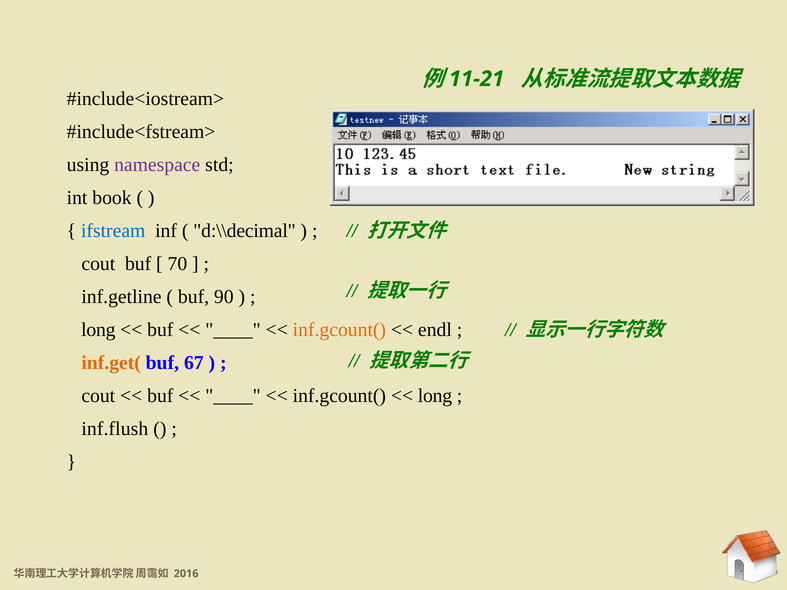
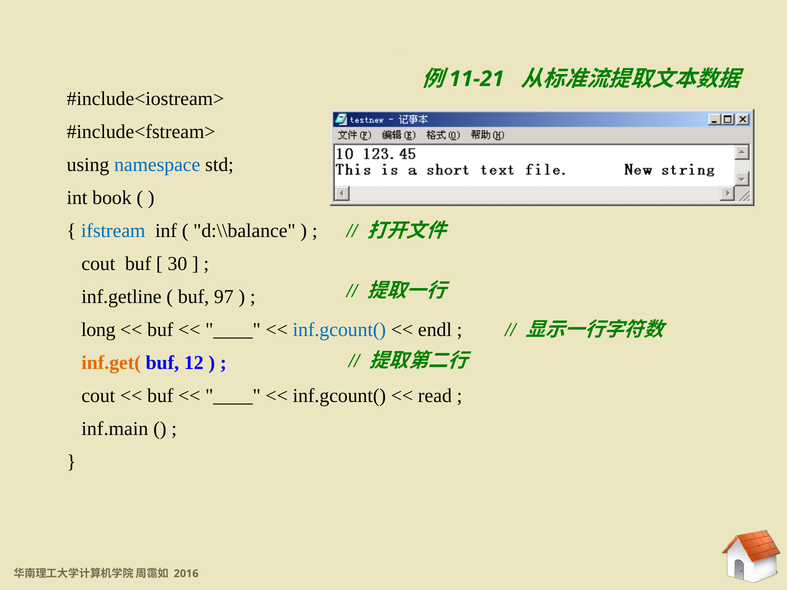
namespace colour: purple -> blue
d:\\decimal: d:\\decimal -> d:\\balance
70: 70 -> 30
90: 90 -> 97
inf.gcount( at (339, 330) colour: orange -> blue
67: 67 -> 12
long at (435, 396): long -> read
inf.flush: inf.flush -> inf.main
